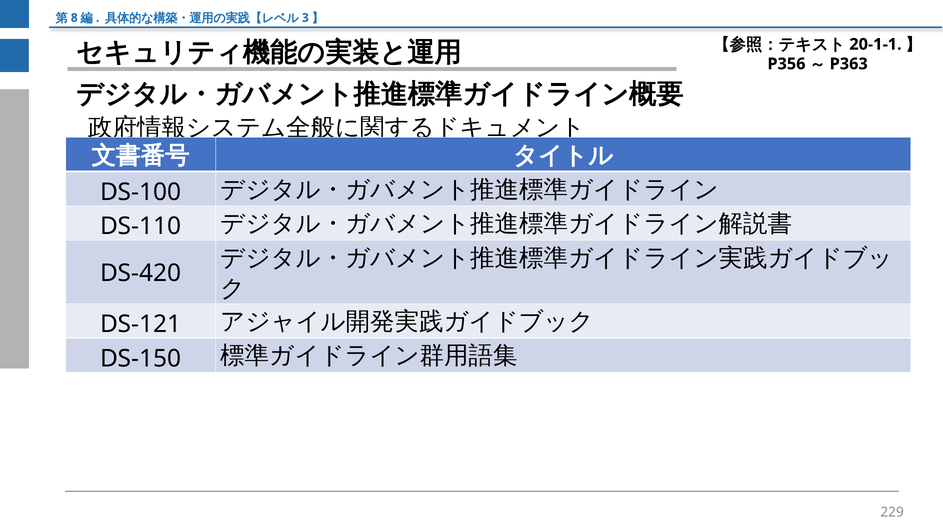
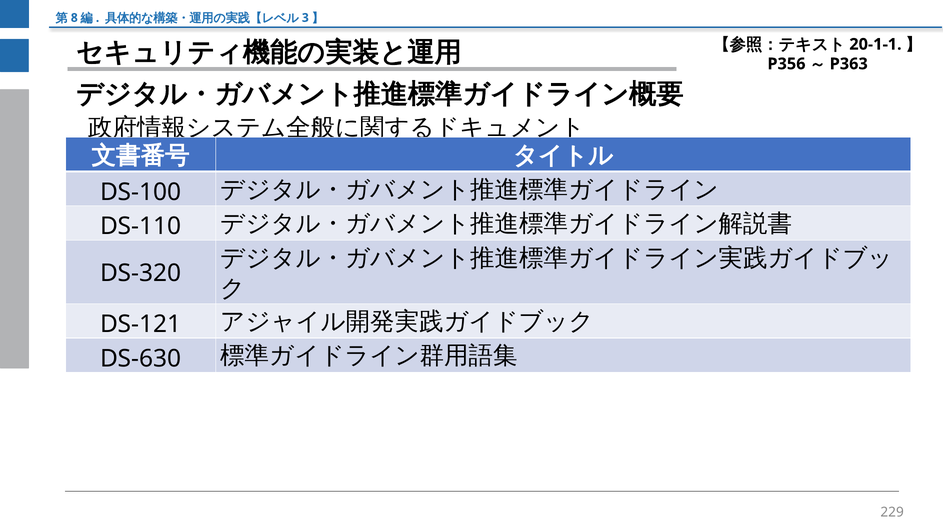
DS-420: DS-420 -> DS-320
DS-150: DS-150 -> DS-630
